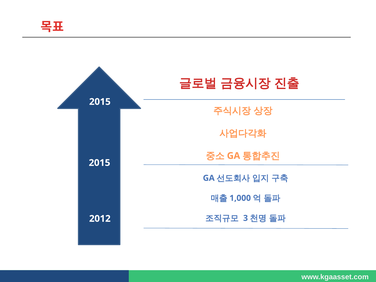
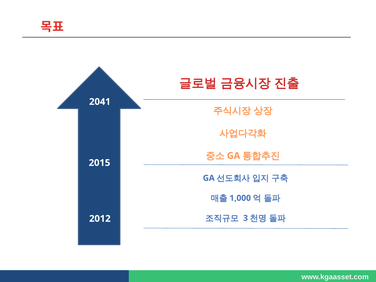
2015 at (100, 102): 2015 -> 2041
